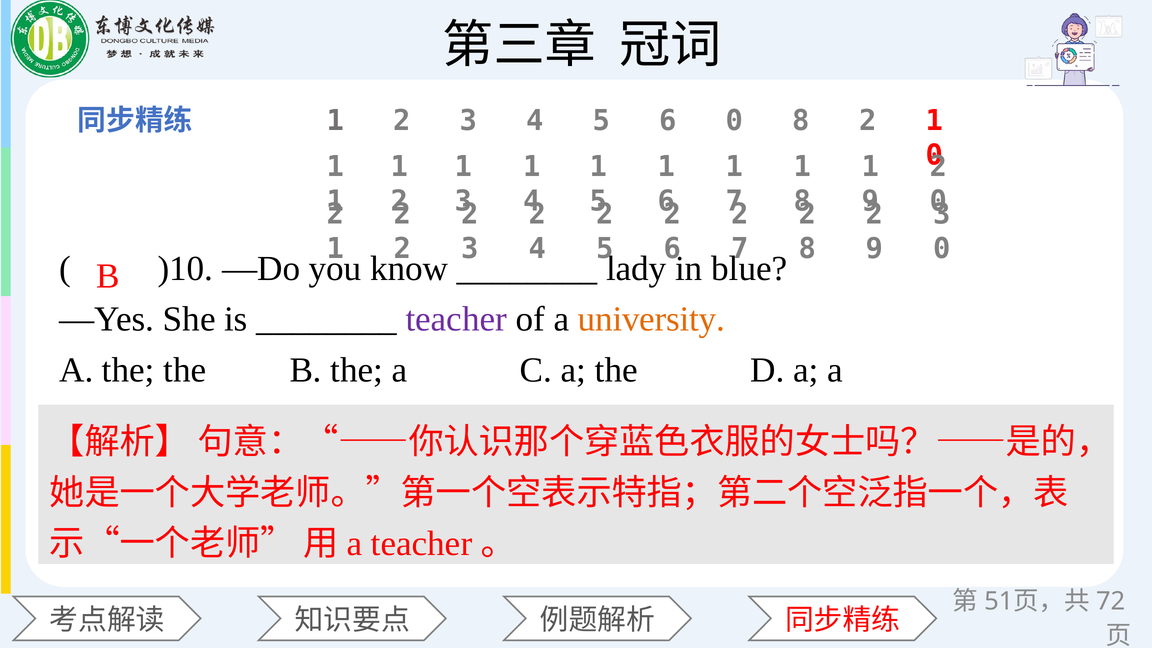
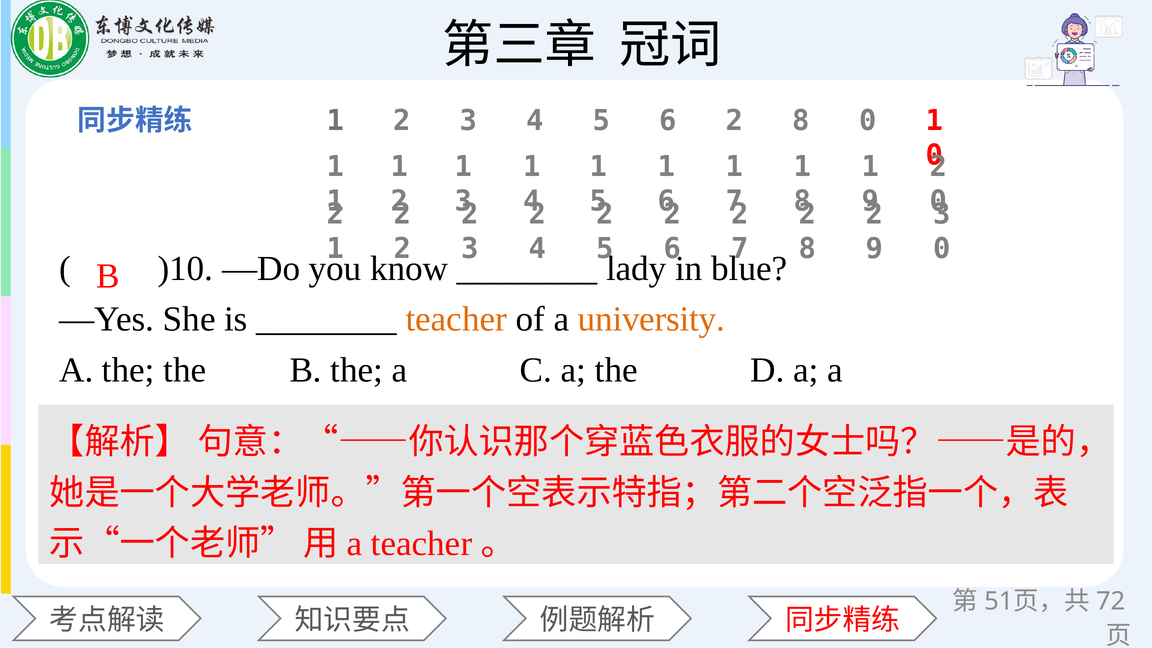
5 6 0: 0 -> 2
2 at (868, 121): 2 -> 0
teacher colour: purple -> orange
